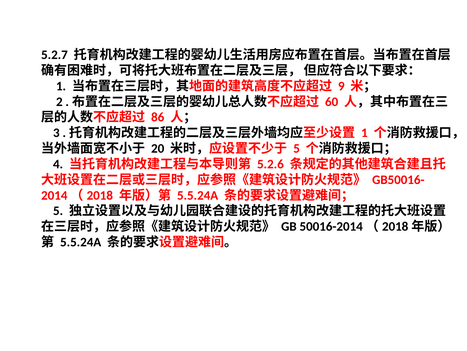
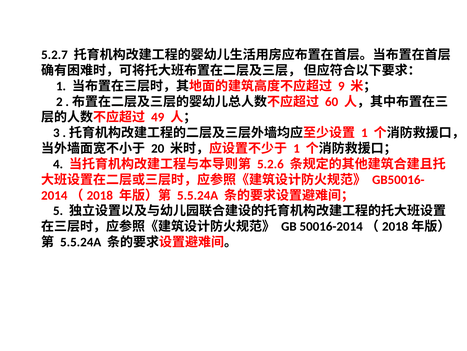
86: 86 -> 49
5 at (297, 148): 5 -> 1
